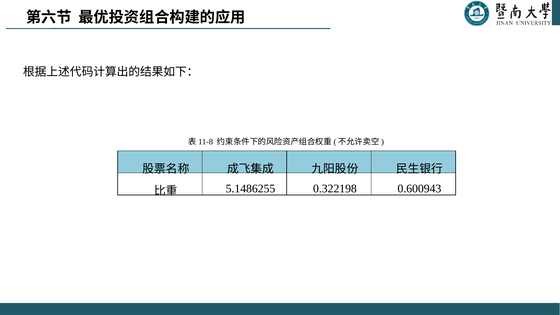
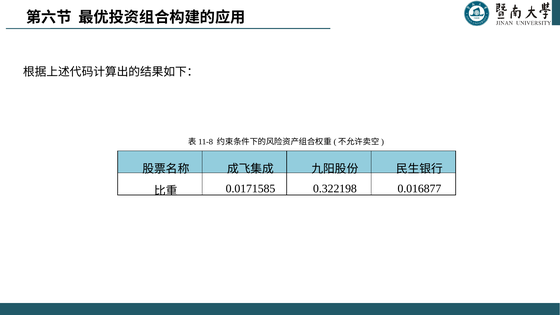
5.1486255: 5.1486255 -> 0.0171585
0.600943: 0.600943 -> 0.016877
